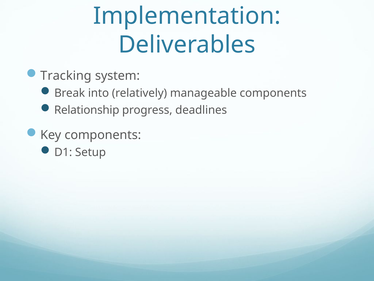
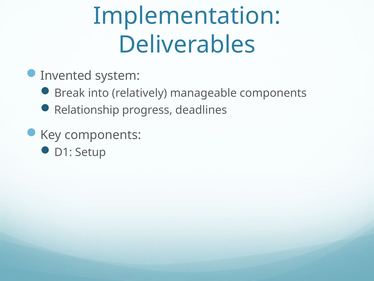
Tracking: Tracking -> Invented
